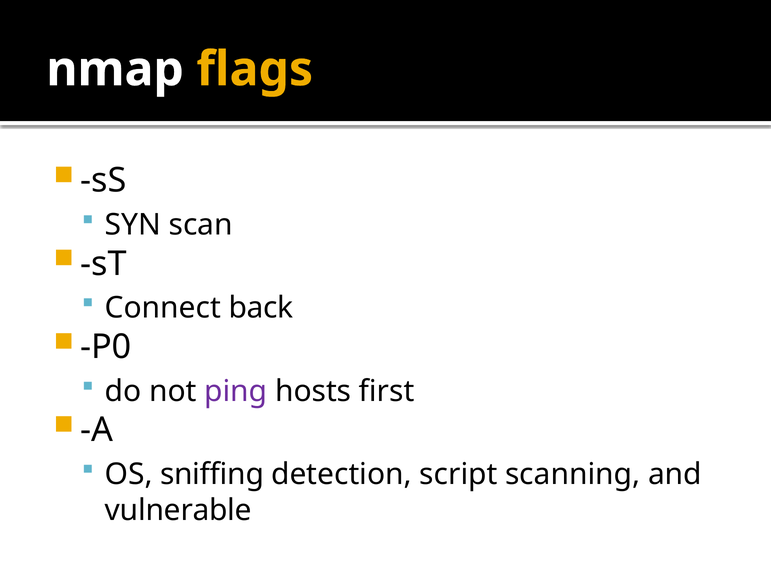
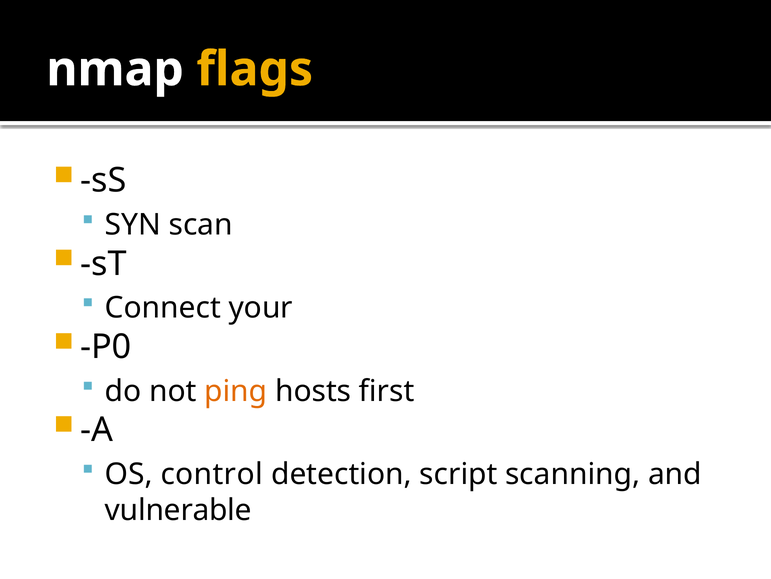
back: back -> your
ping colour: purple -> orange
sniffing: sniffing -> control
